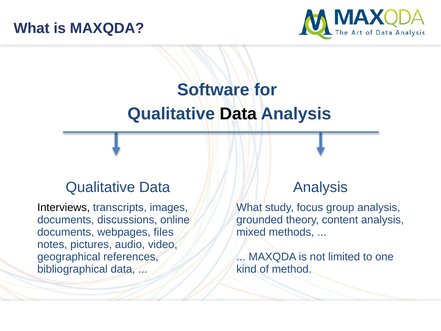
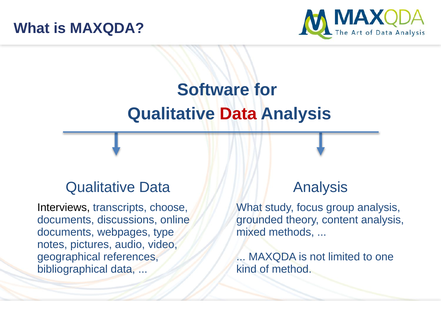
Data at (238, 114) colour: black -> red
images: images -> choose
files: files -> type
